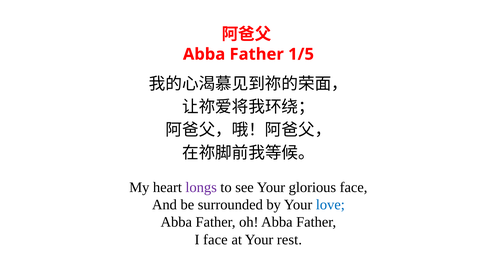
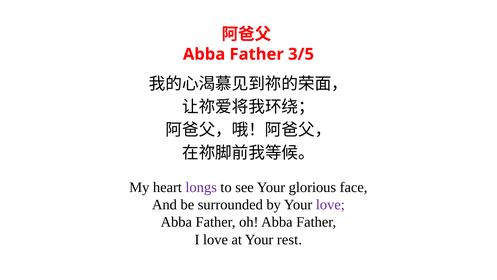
1/5: 1/5 -> 3/5
love at (330, 204) colour: blue -> purple
I face: face -> love
